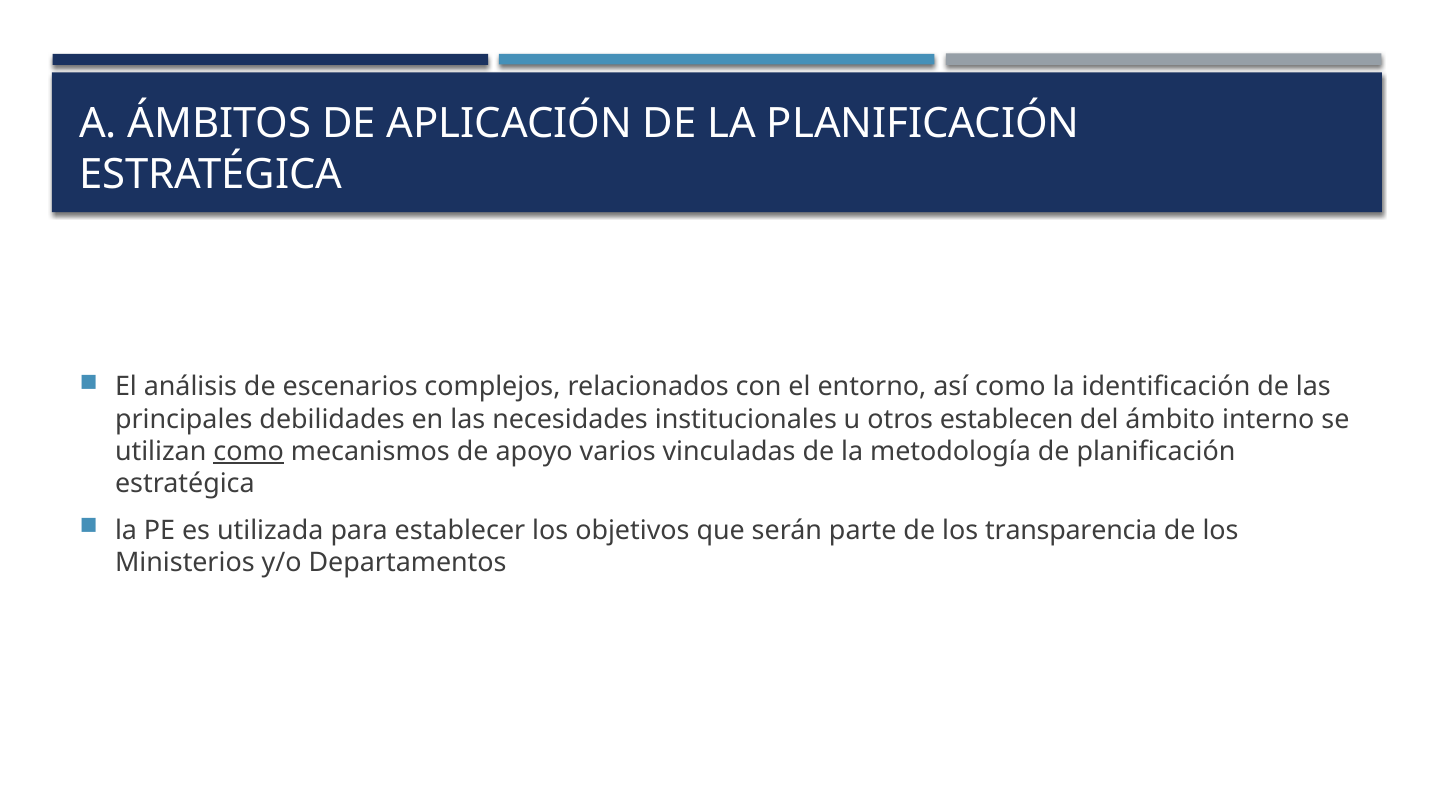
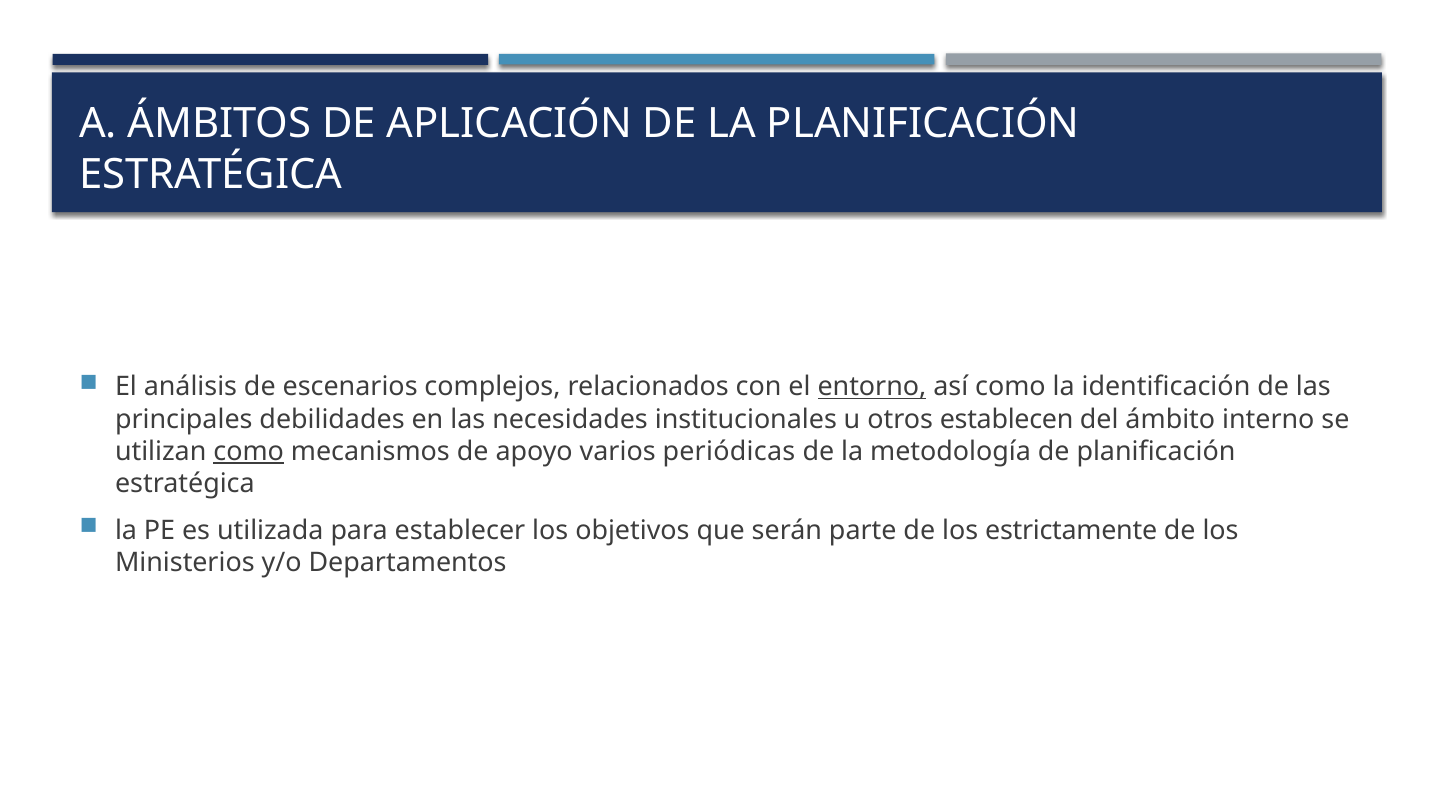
entorno underline: none -> present
vinculadas: vinculadas -> periódicas
transparencia: transparencia -> estrictamente
